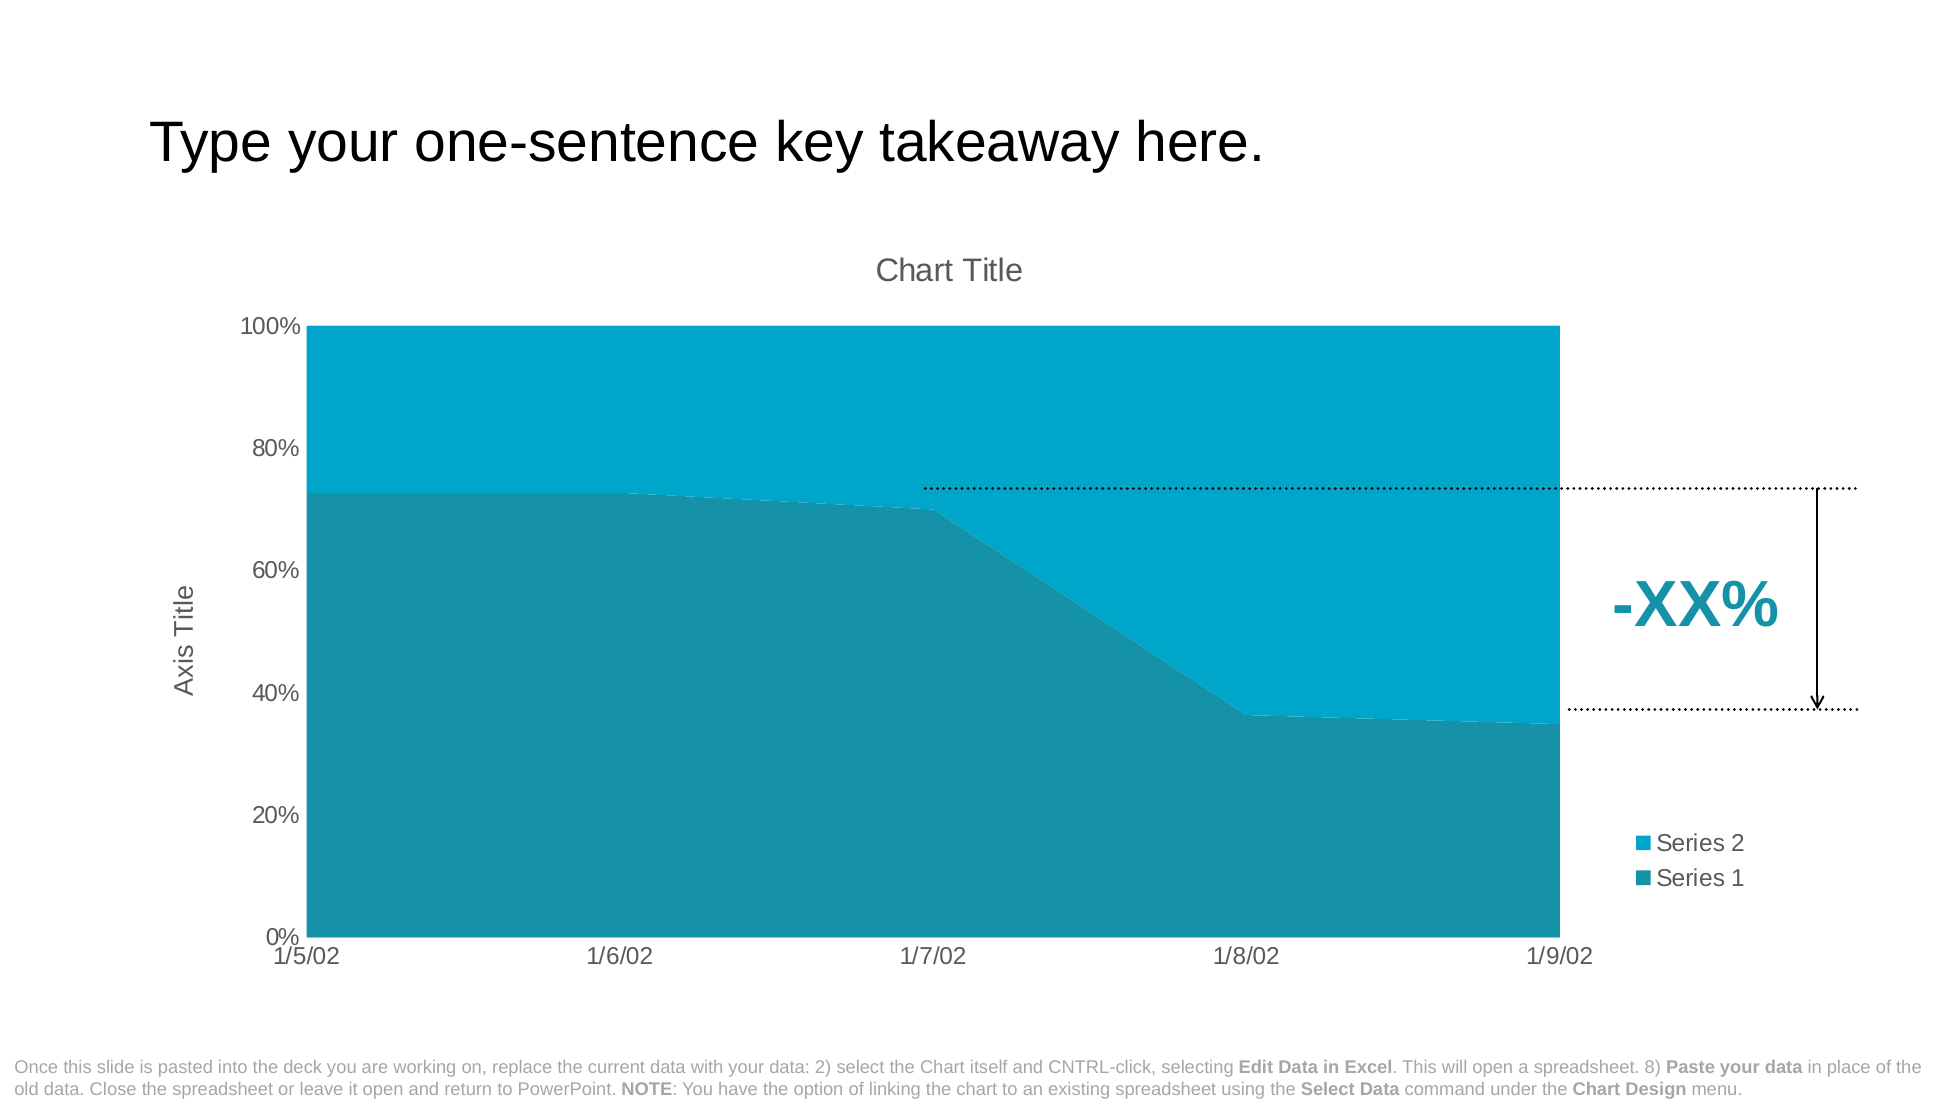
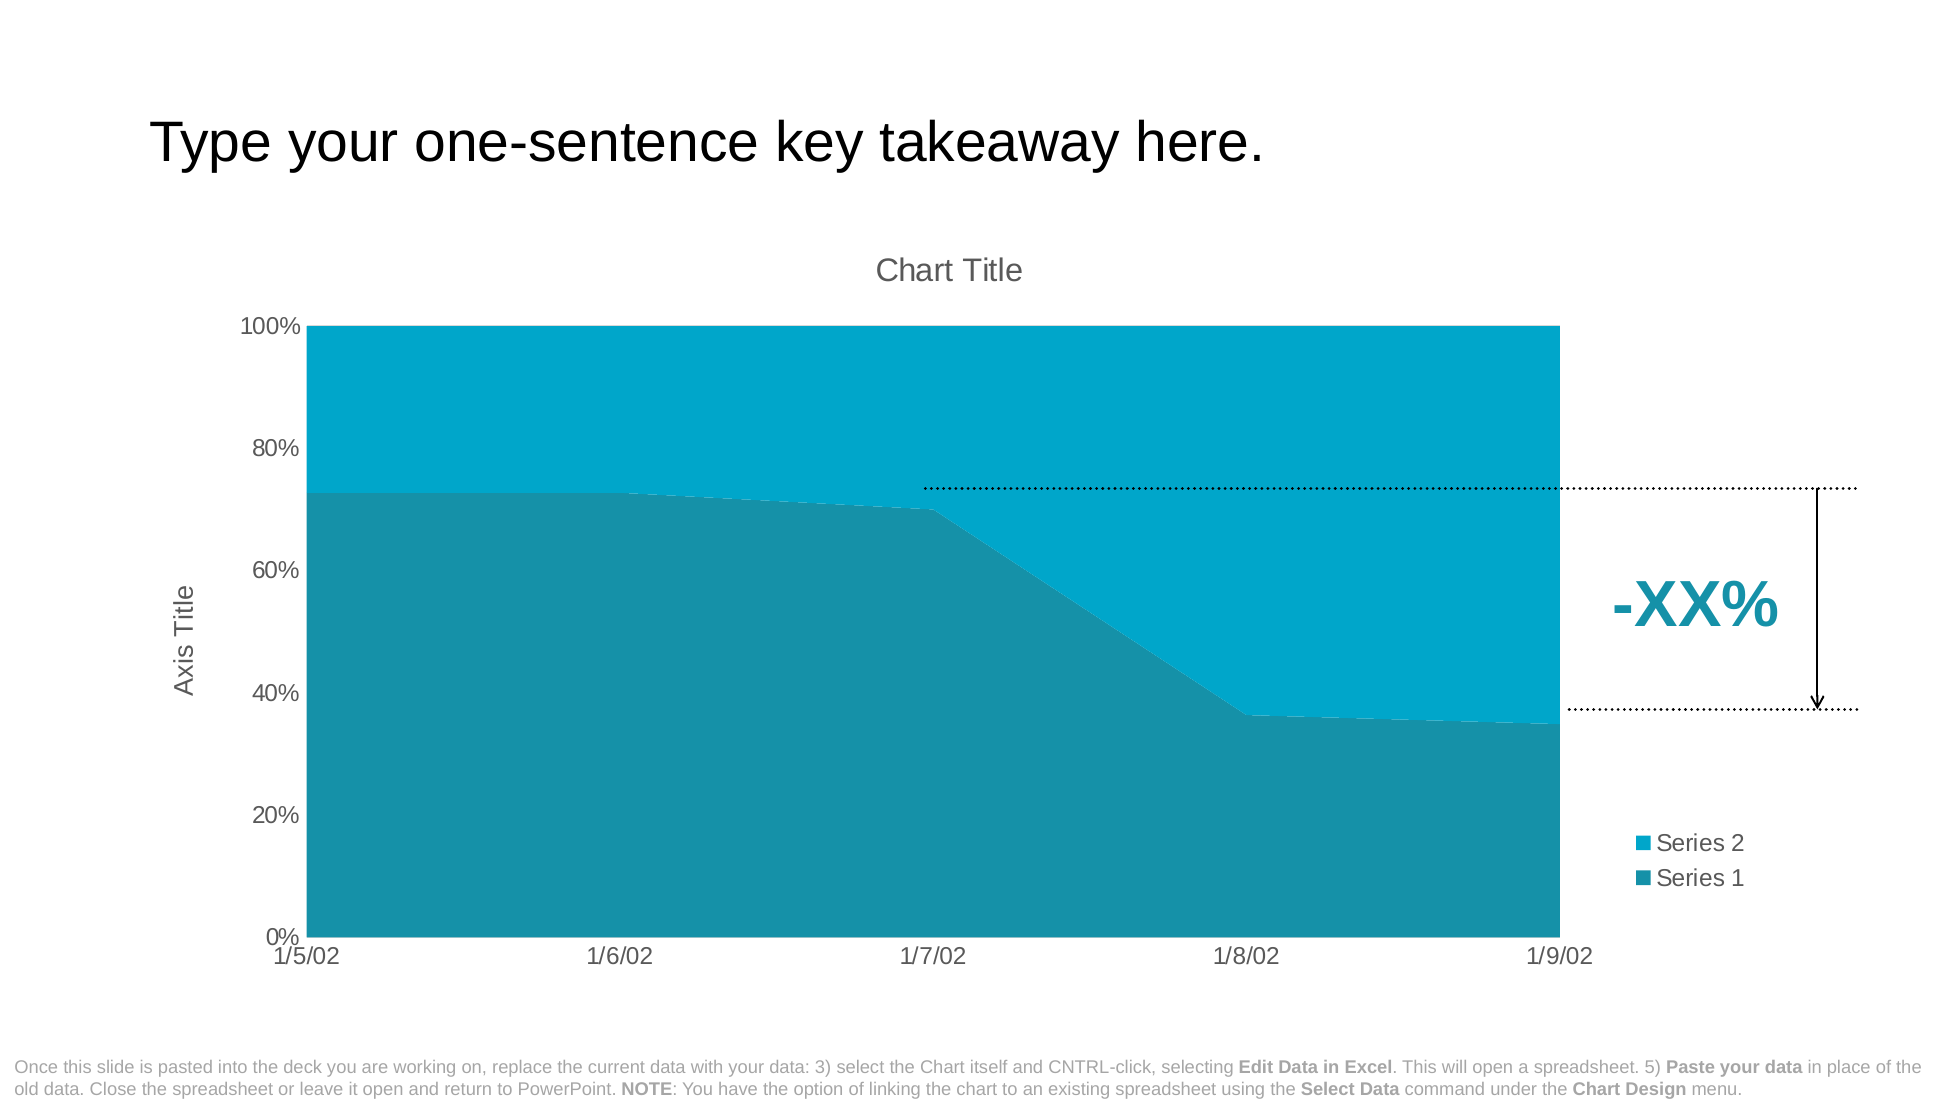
data 2: 2 -> 3
8: 8 -> 5
